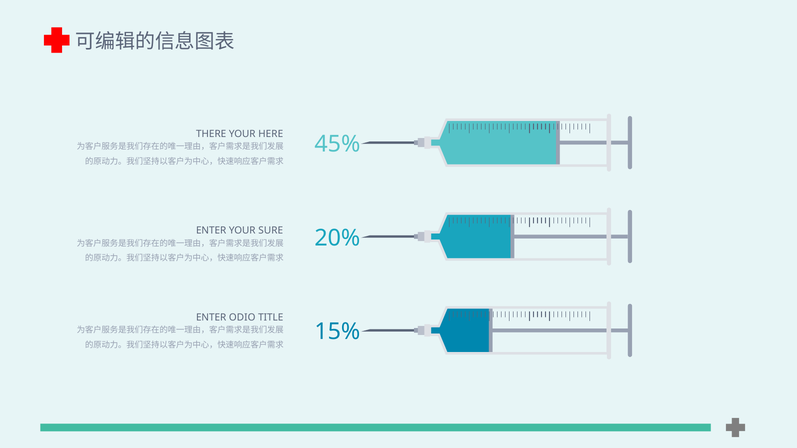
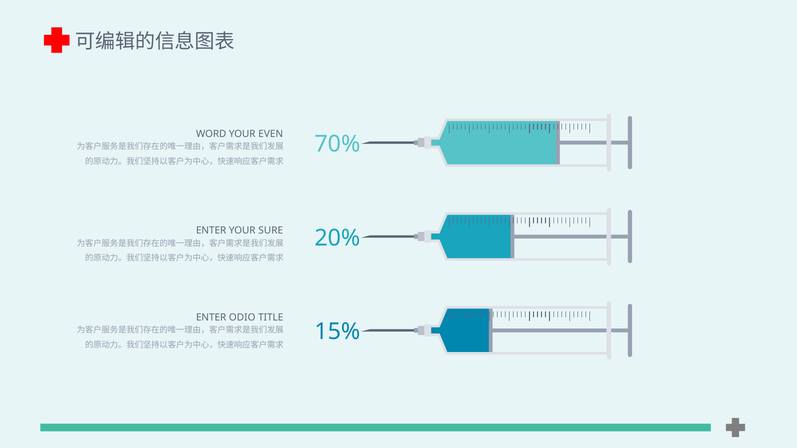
THERE: THERE -> WORD
HERE: HERE -> EVEN
45%: 45% -> 70%
